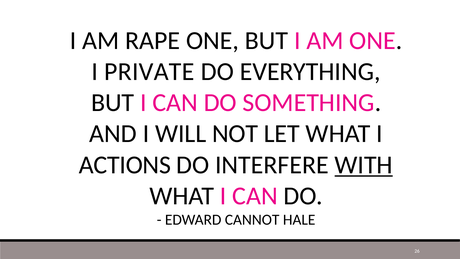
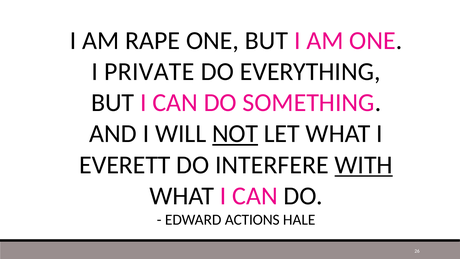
NOT underline: none -> present
ACTIONS: ACTIONS -> EVERETT
CANNOT: CANNOT -> ACTIONS
